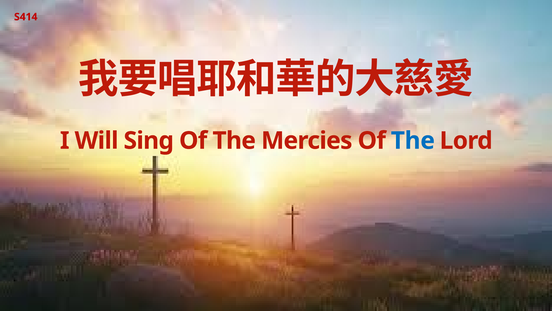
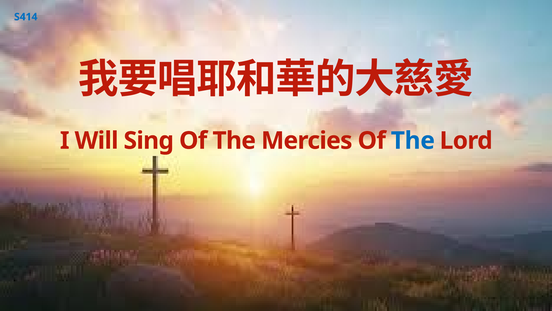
S414 colour: red -> blue
